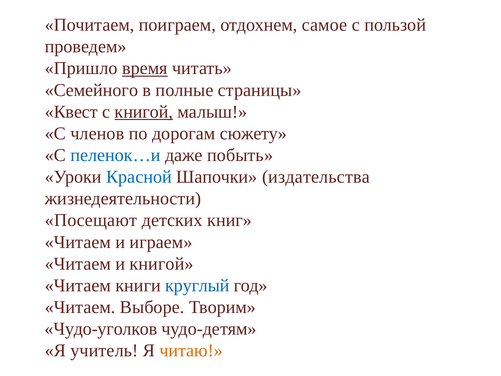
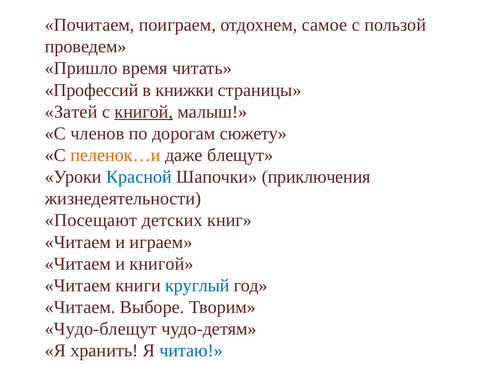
время underline: present -> none
Семейного: Семейного -> Профессий
полные: полные -> книжки
Квест: Квест -> Затей
пеленок…и colour: blue -> orange
побыть: побыть -> блещут
издательства: издательства -> приключения
Чудо-уголков: Чудо-уголков -> Чудо-блещут
учитель: учитель -> хранить
читаю colour: orange -> blue
